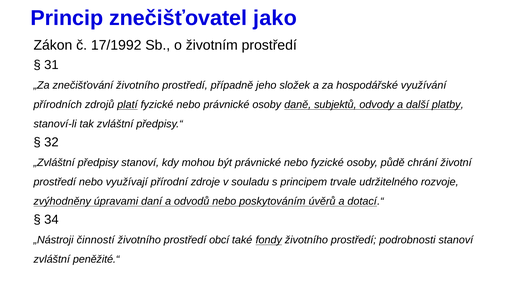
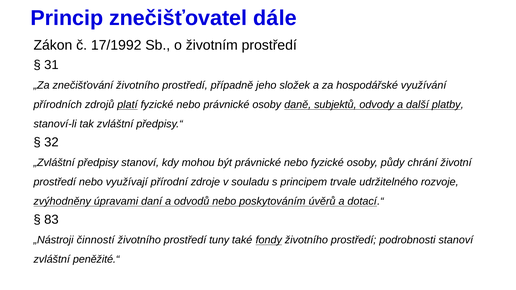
jako: jako -> dále
půdě: půdě -> půdy
34: 34 -> 83
obcí: obcí -> tuny
